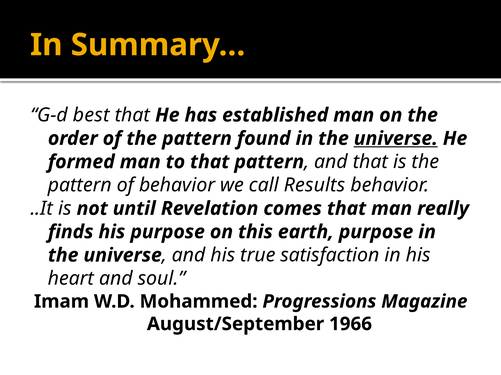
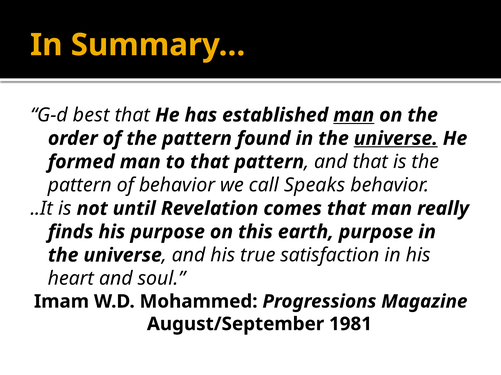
man at (354, 115) underline: none -> present
Results: Results -> Speaks
1966: 1966 -> 1981
